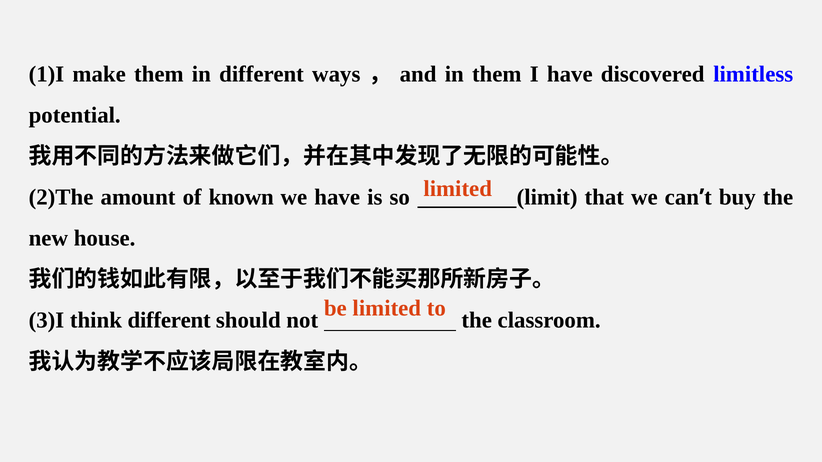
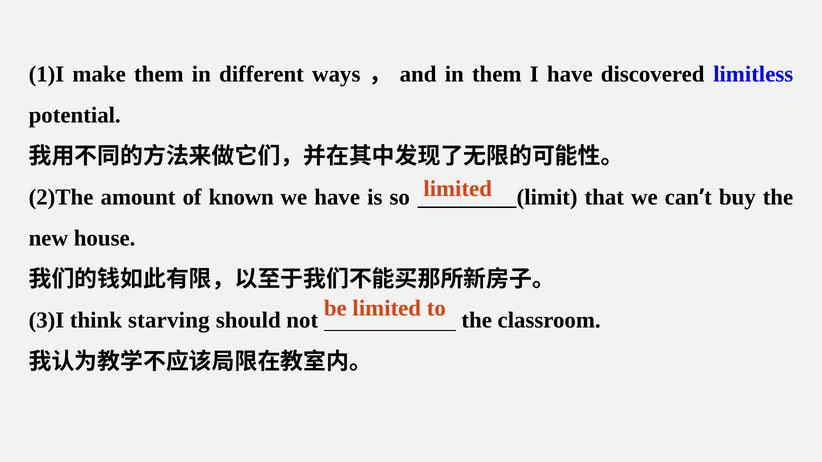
think different: different -> starving
